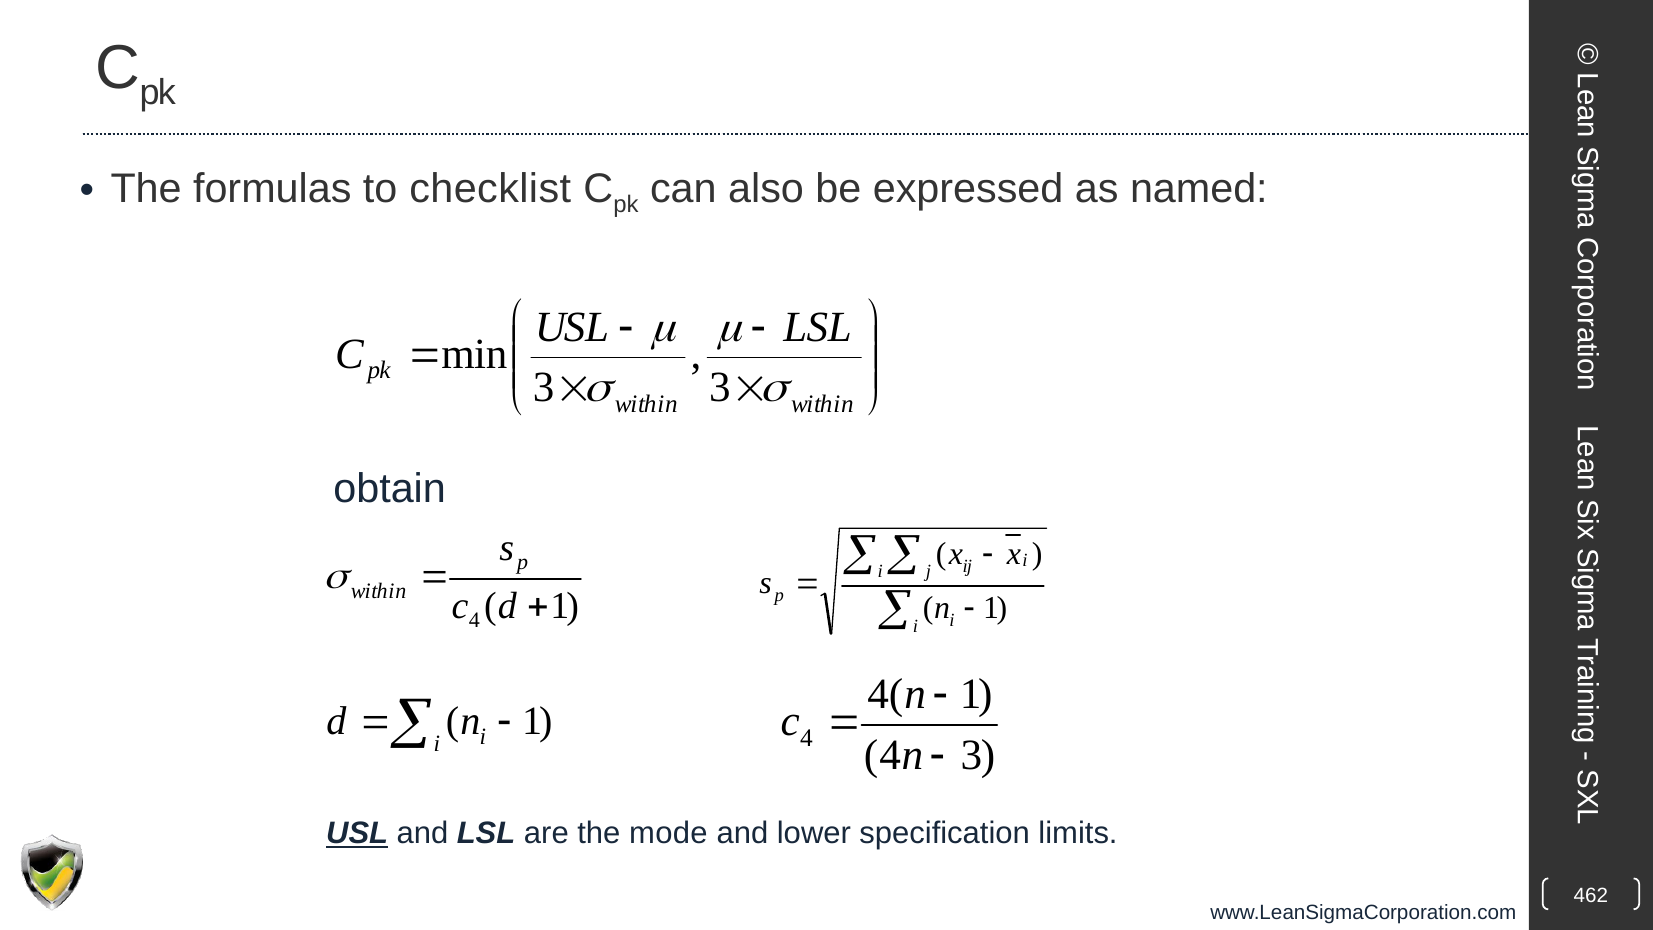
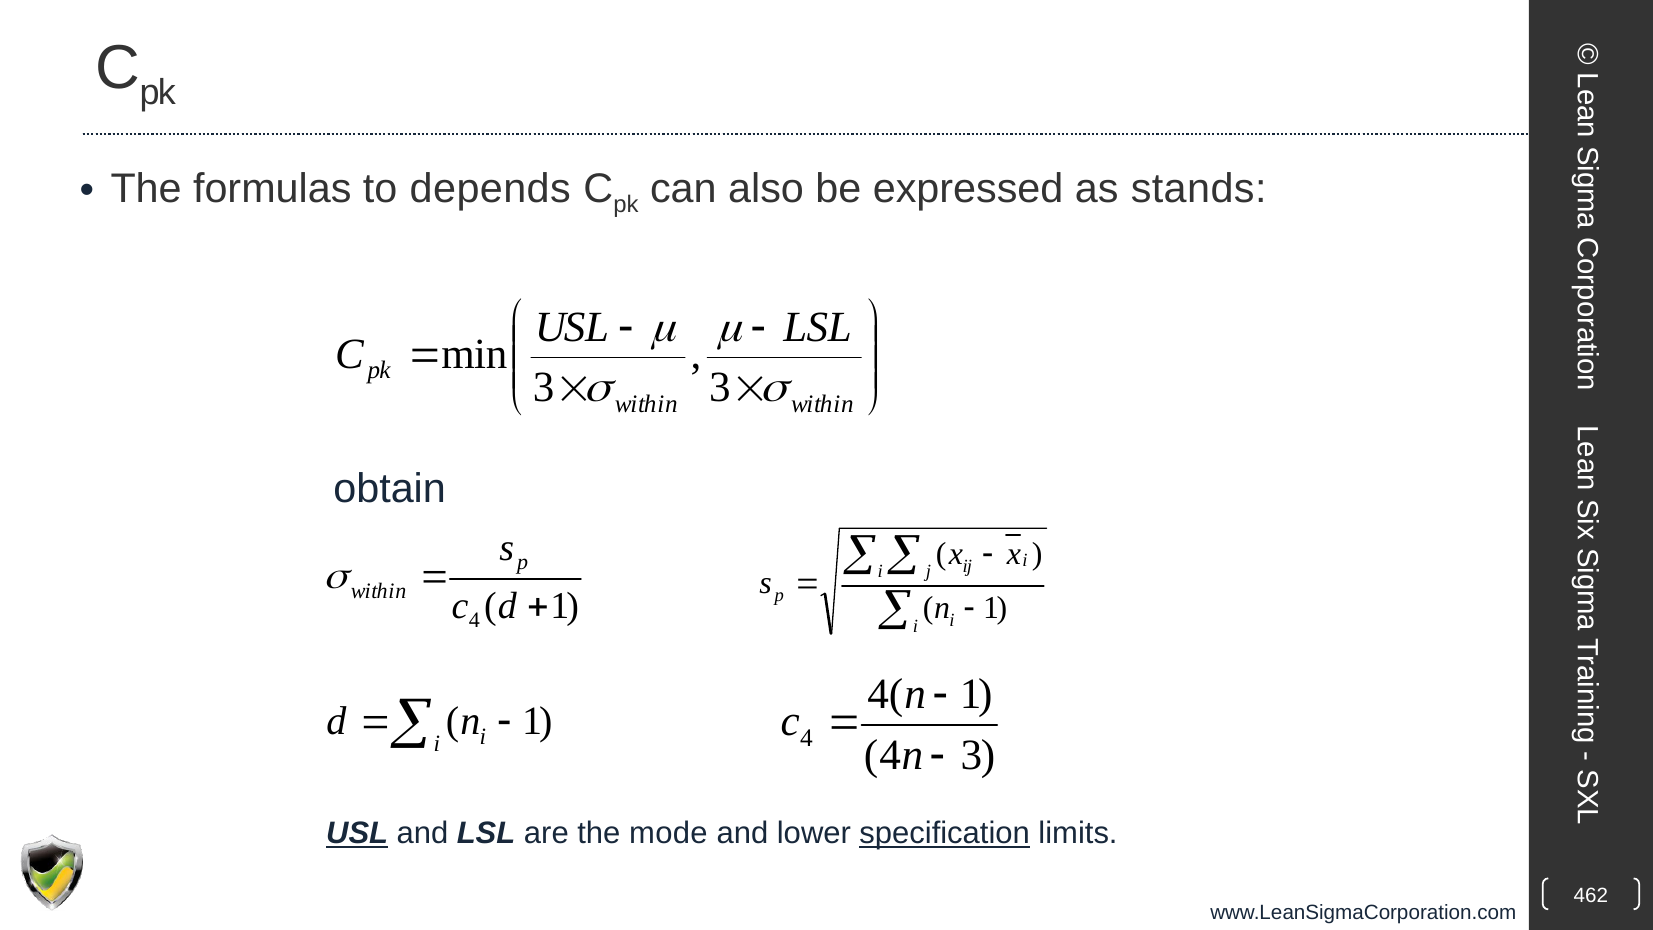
checklist: checklist -> depends
named: named -> stands
specification underline: none -> present
